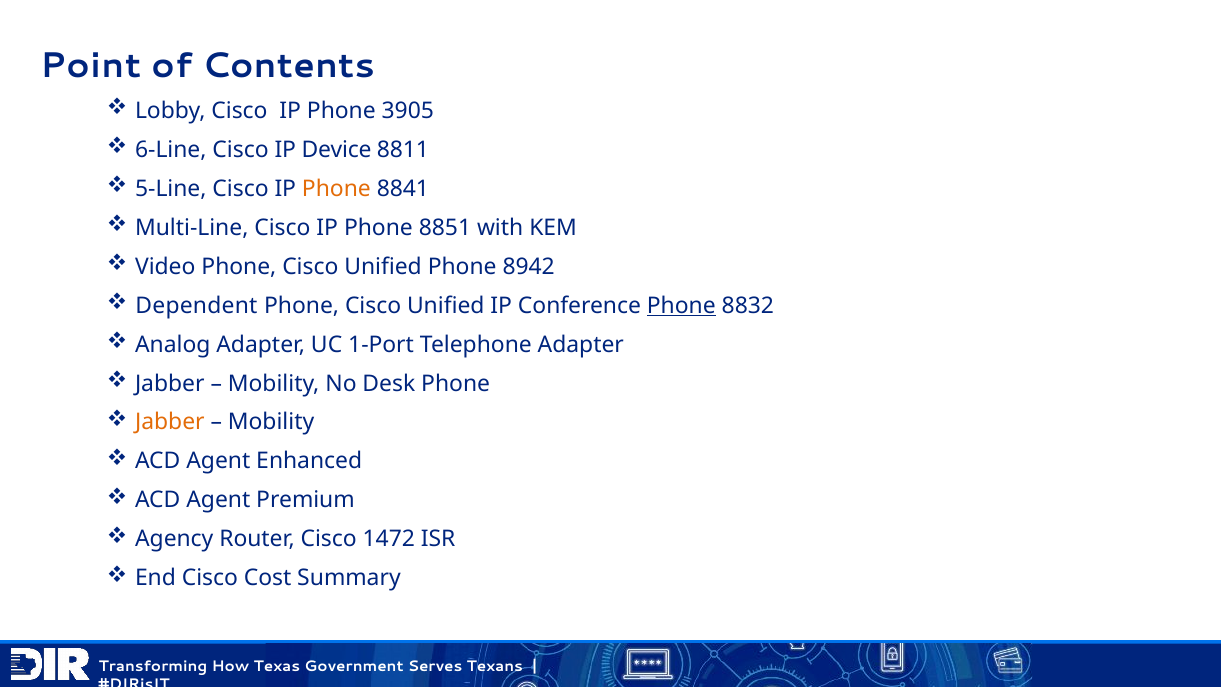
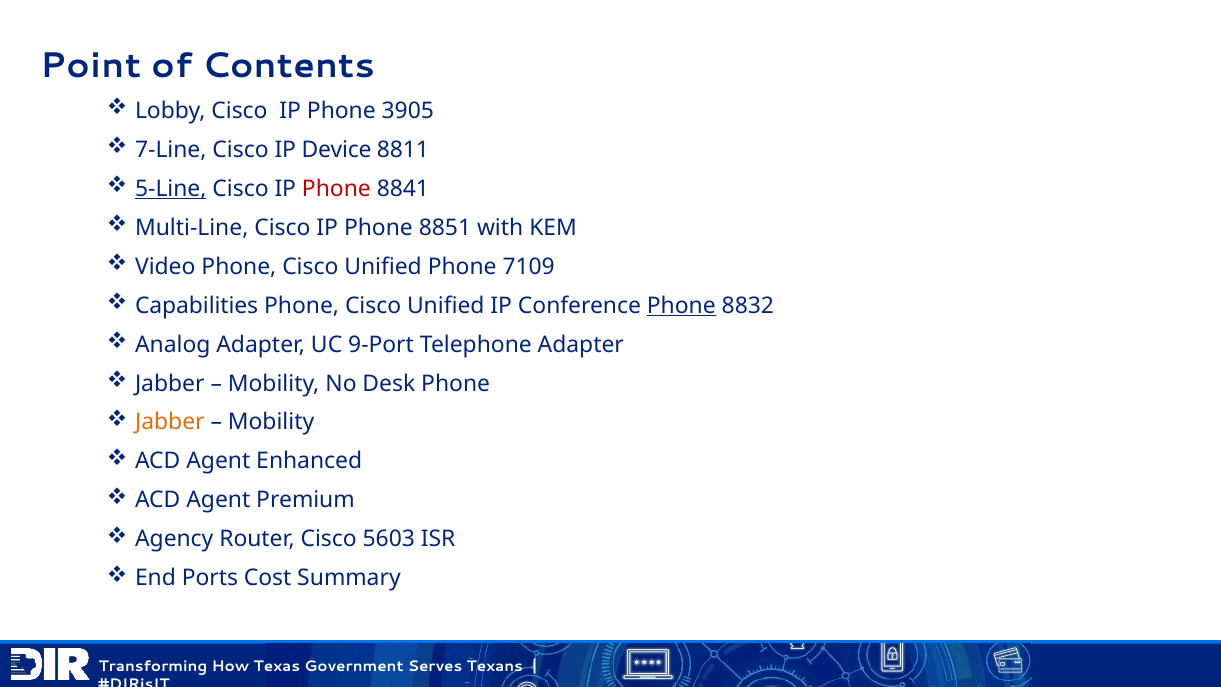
6-Line: 6-Line -> 7-Line
5-Line underline: none -> present
Phone at (336, 189) colour: orange -> red
8942: 8942 -> 7109
Dependent: Dependent -> Capabilities
1-Port: 1-Port -> 9-Port
1472: 1472 -> 5603
End Cisco: Cisco -> Ports
